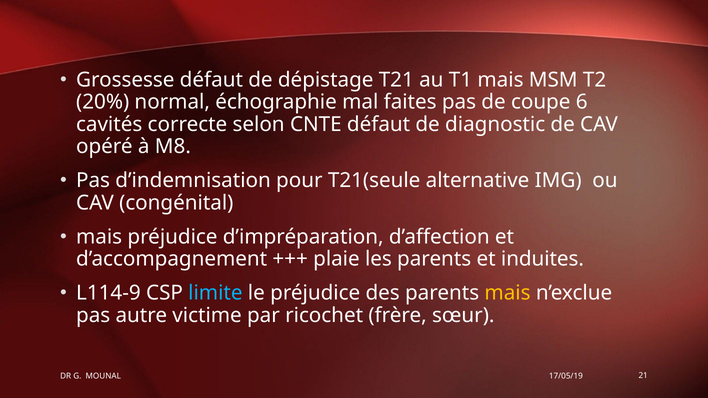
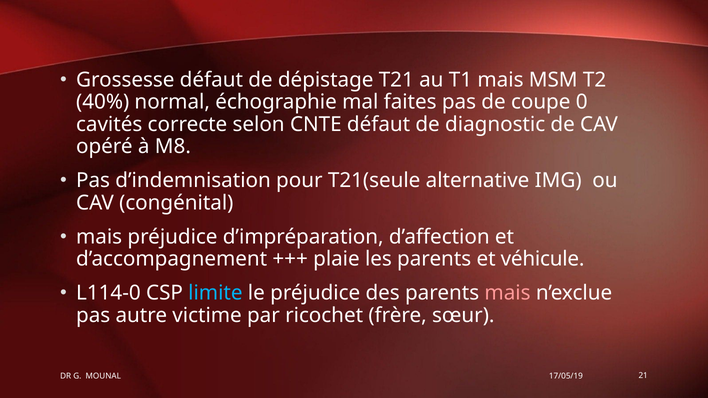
20%: 20% -> 40%
6: 6 -> 0
induites: induites -> véhicule
L114-9: L114-9 -> L114-0
mais at (508, 293) colour: yellow -> pink
